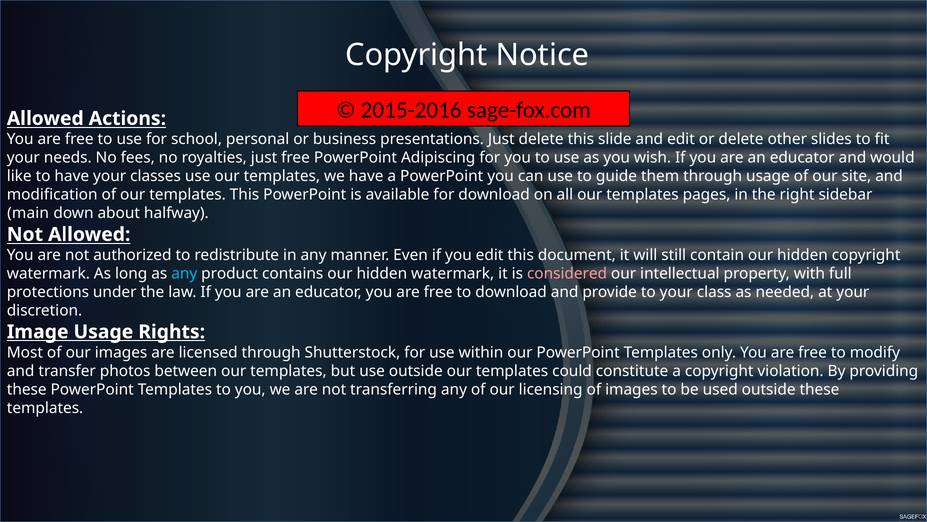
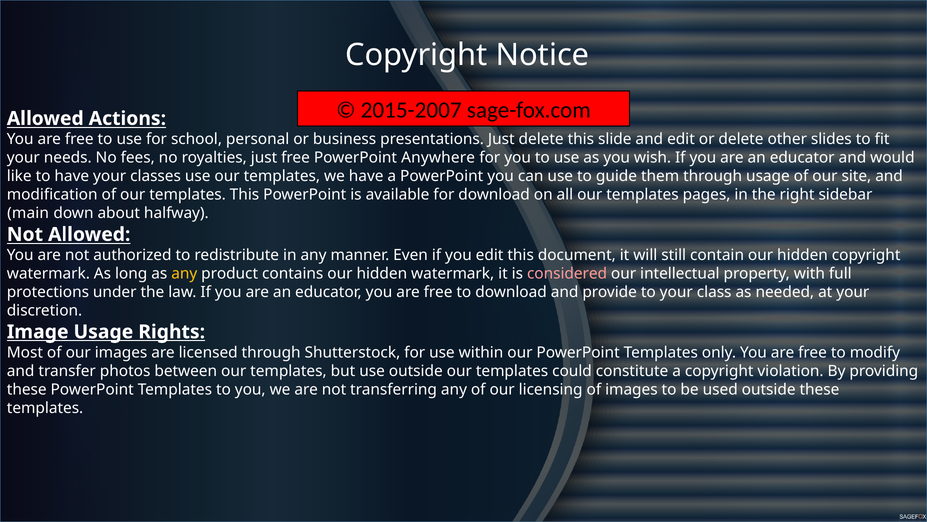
2015-2016: 2015-2016 -> 2015-2007
Adipiscing: Adipiscing -> Anywhere
any at (184, 273) colour: light blue -> yellow
